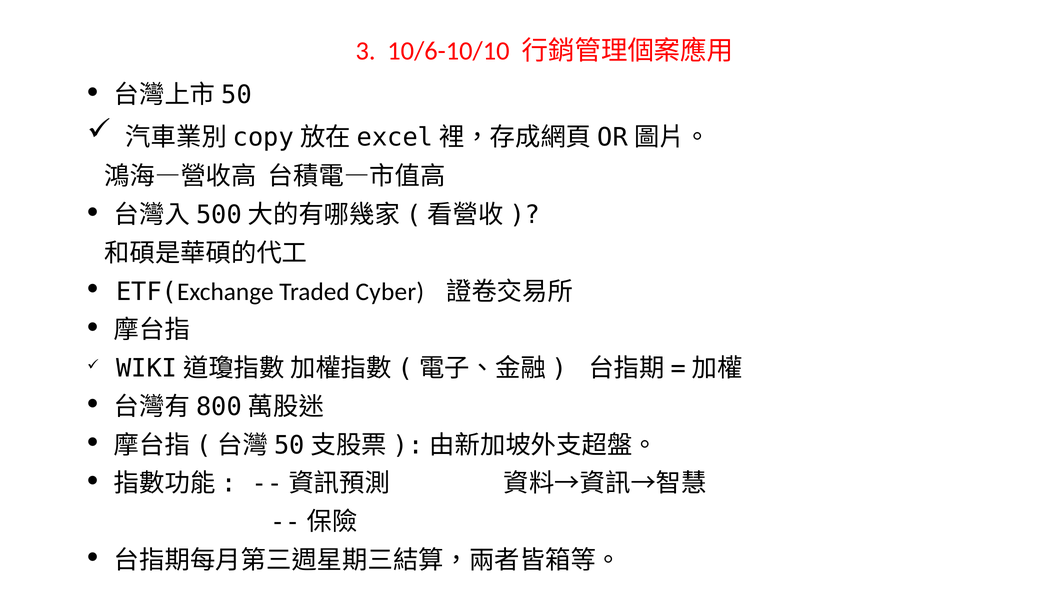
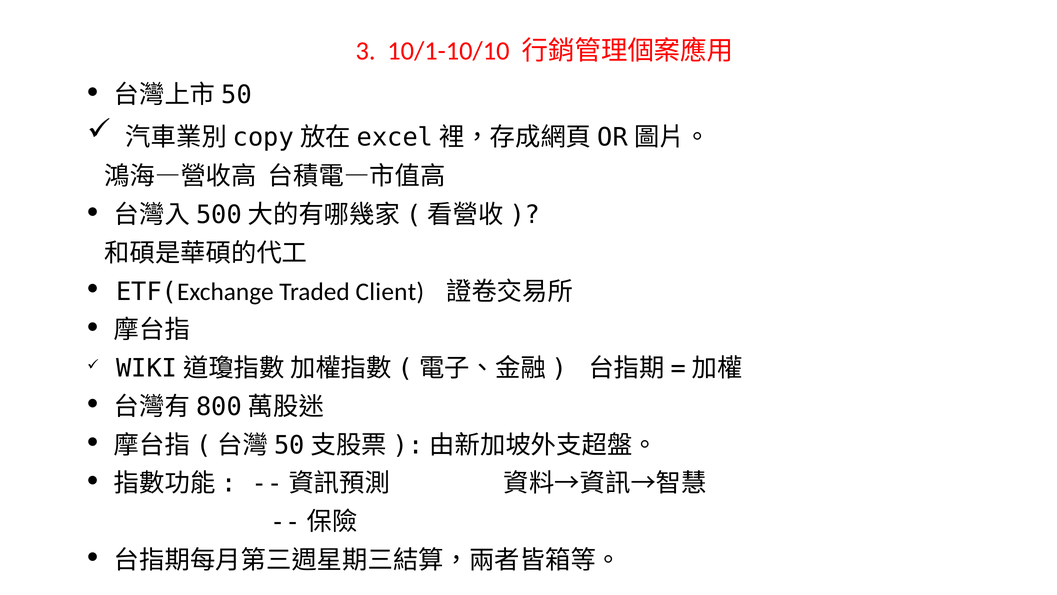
10/6-10/10: 10/6-10/10 -> 10/1-10/10
Cyber: Cyber -> Client
